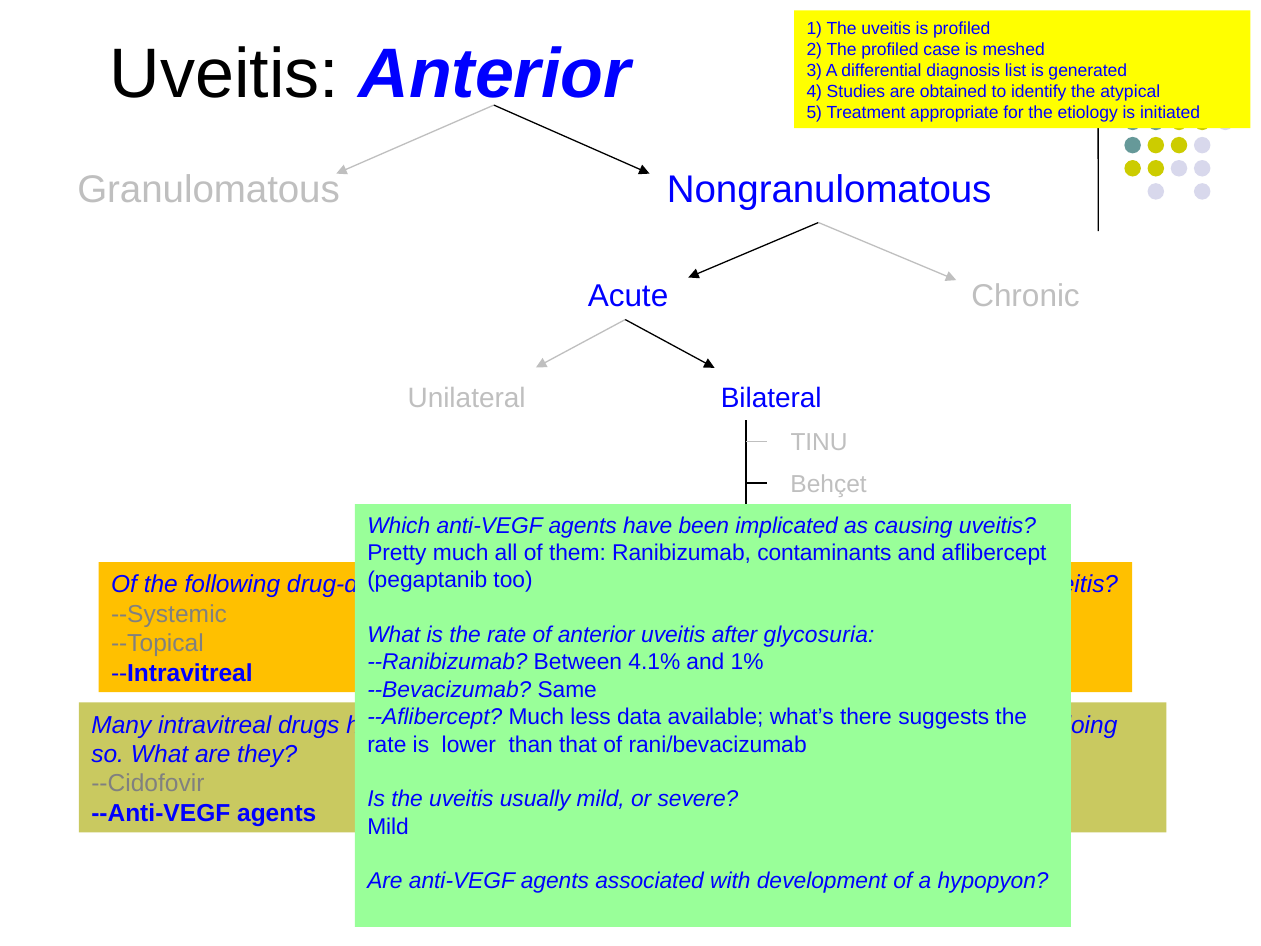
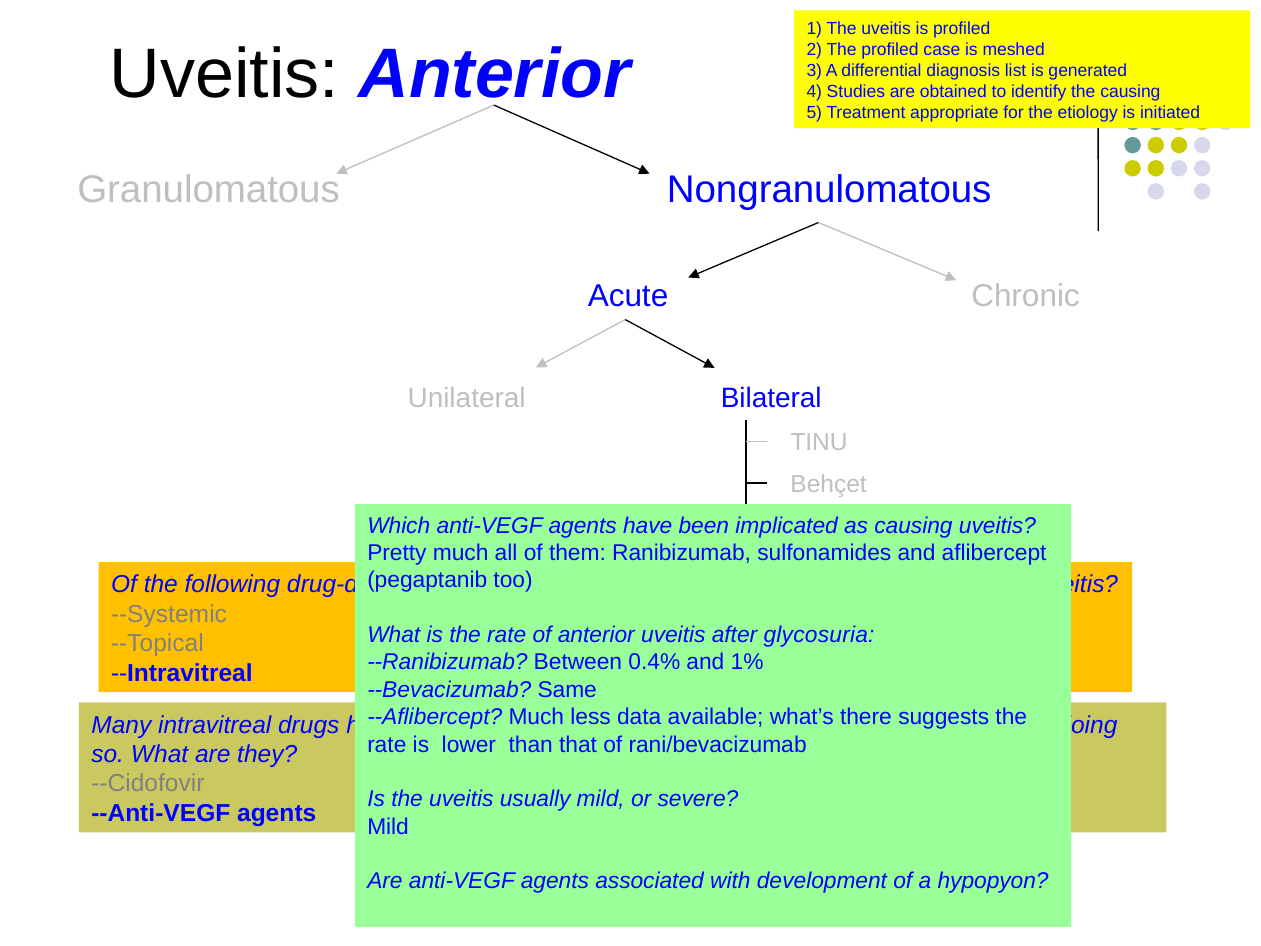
the atypical: atypical -> causing
Ranibizumab contaminants: contaminants -> sulfonamides
4.1%: 4.1% -> 0.4%
